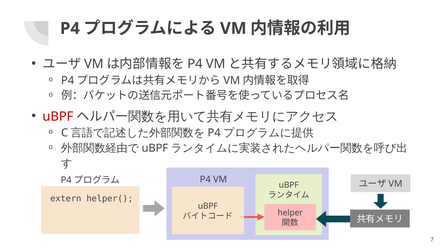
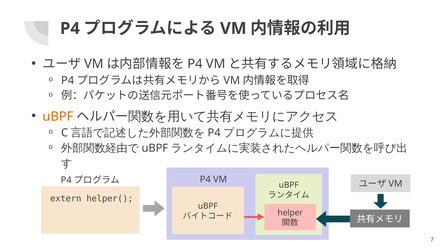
uBPF at (58, 116) colour: red -> orange
